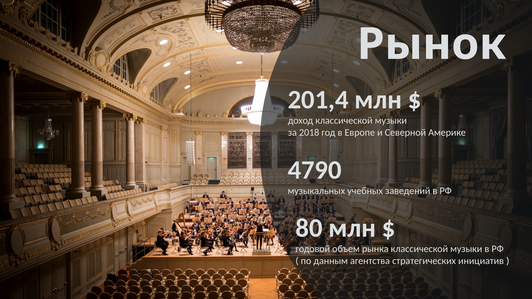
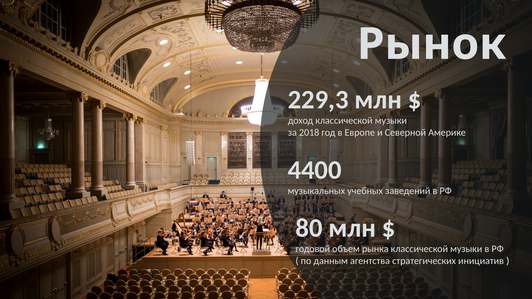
201,4: 201,4 -> 229,3
4790: 4790 -> 4400
